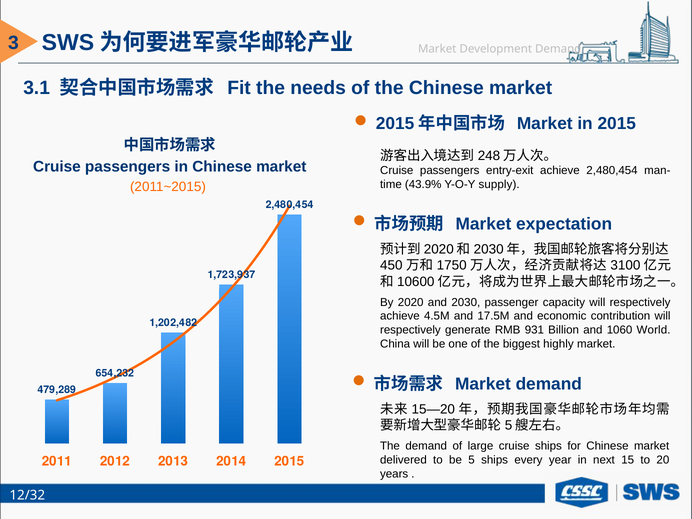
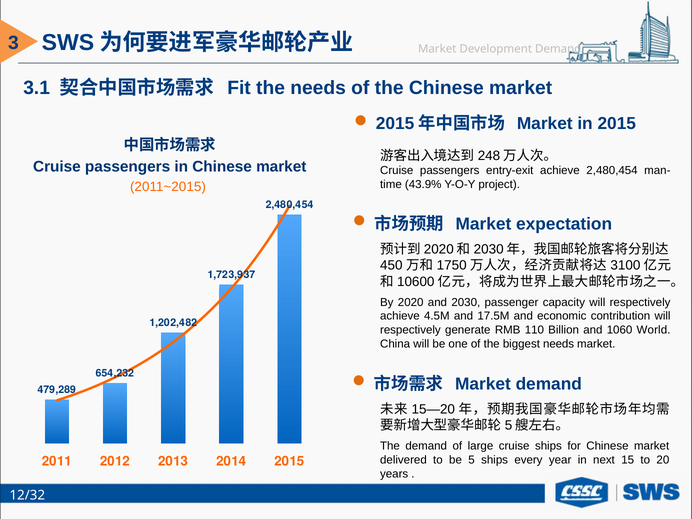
supply: supply -> project
931: 931 -> 110
biggest highly: highly -> needs
